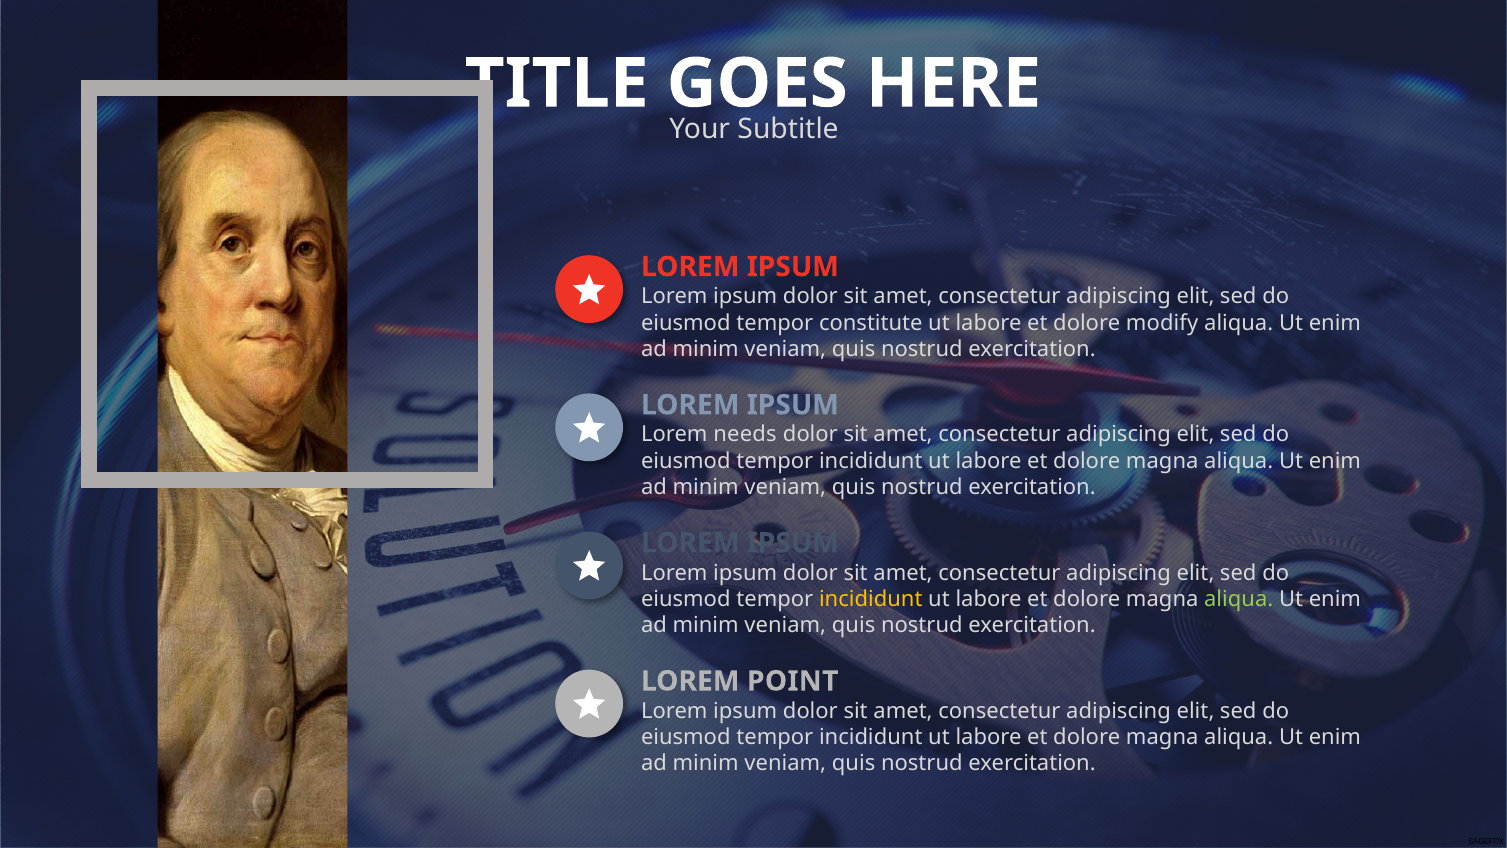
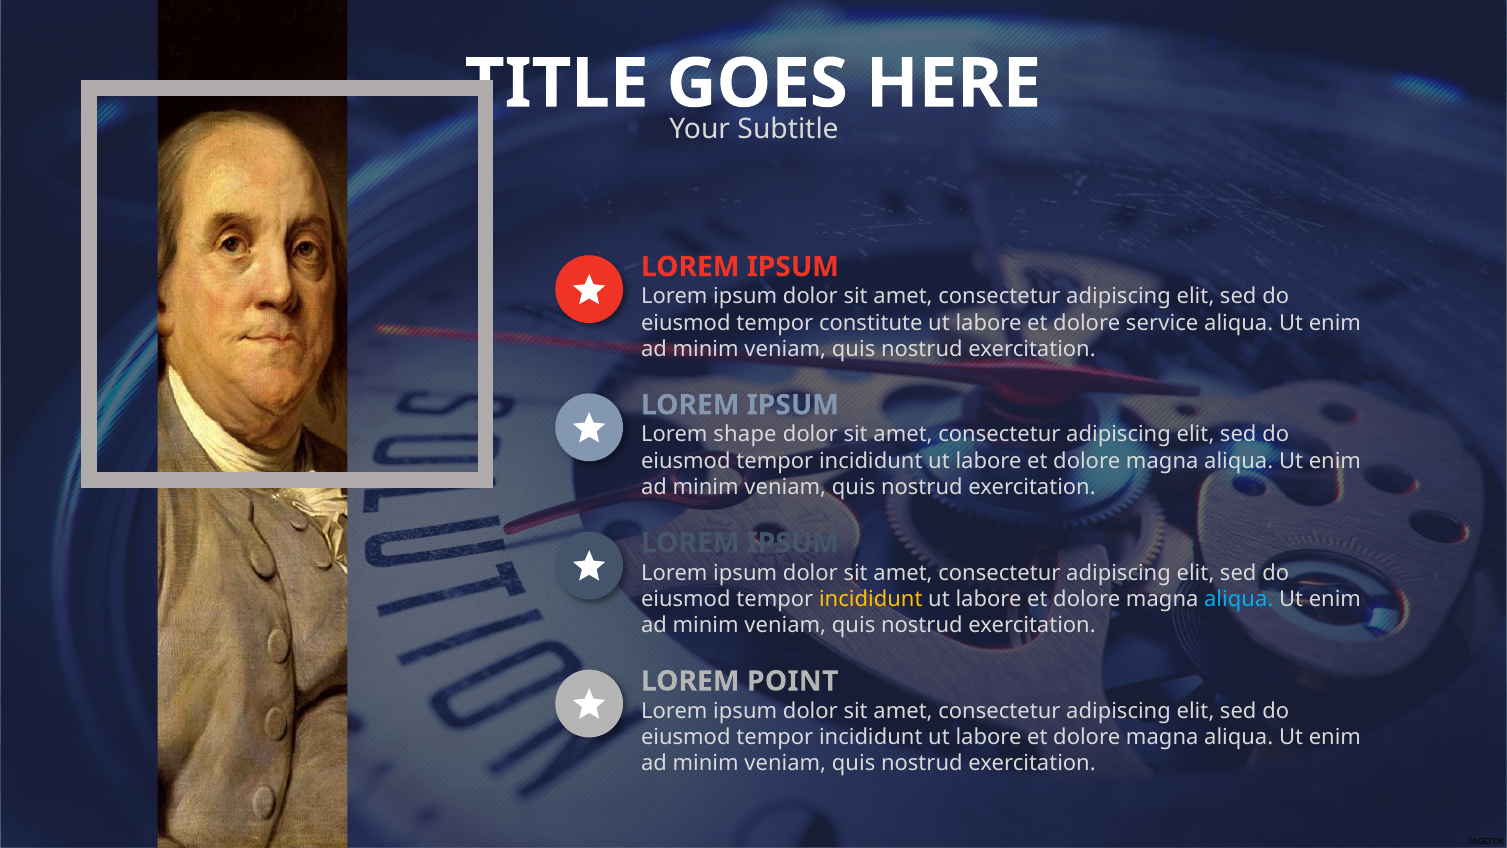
modify: modify -> service
needs: needs -> shape
aliqua at (1239, 599) colour: light green -> light blue
